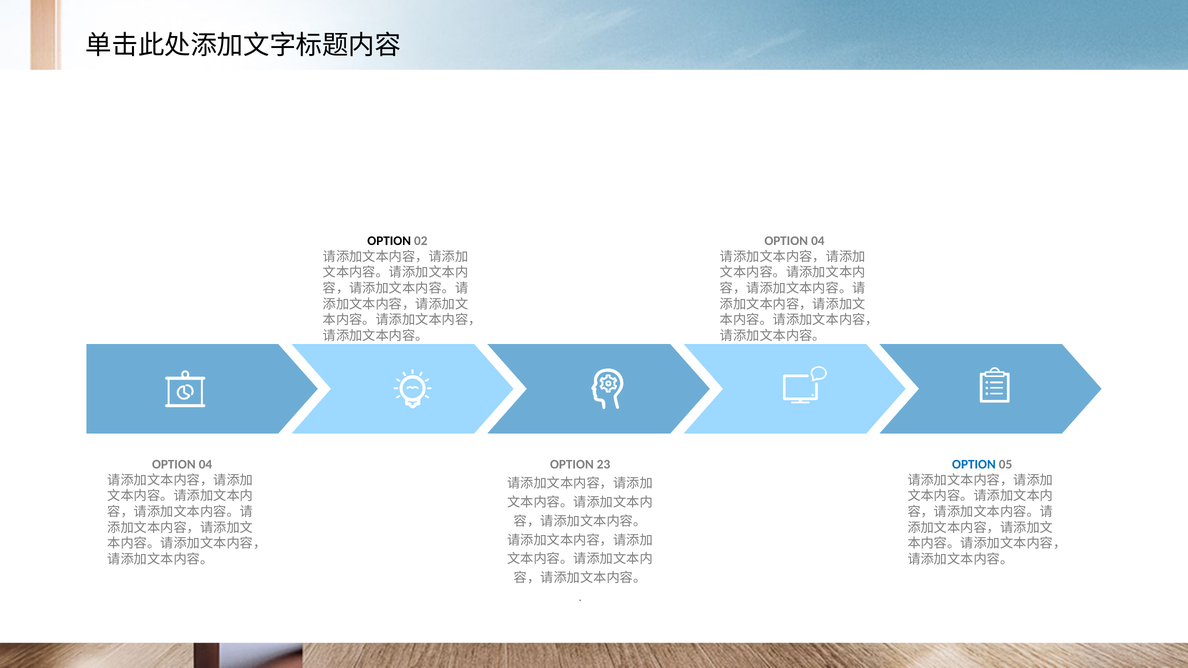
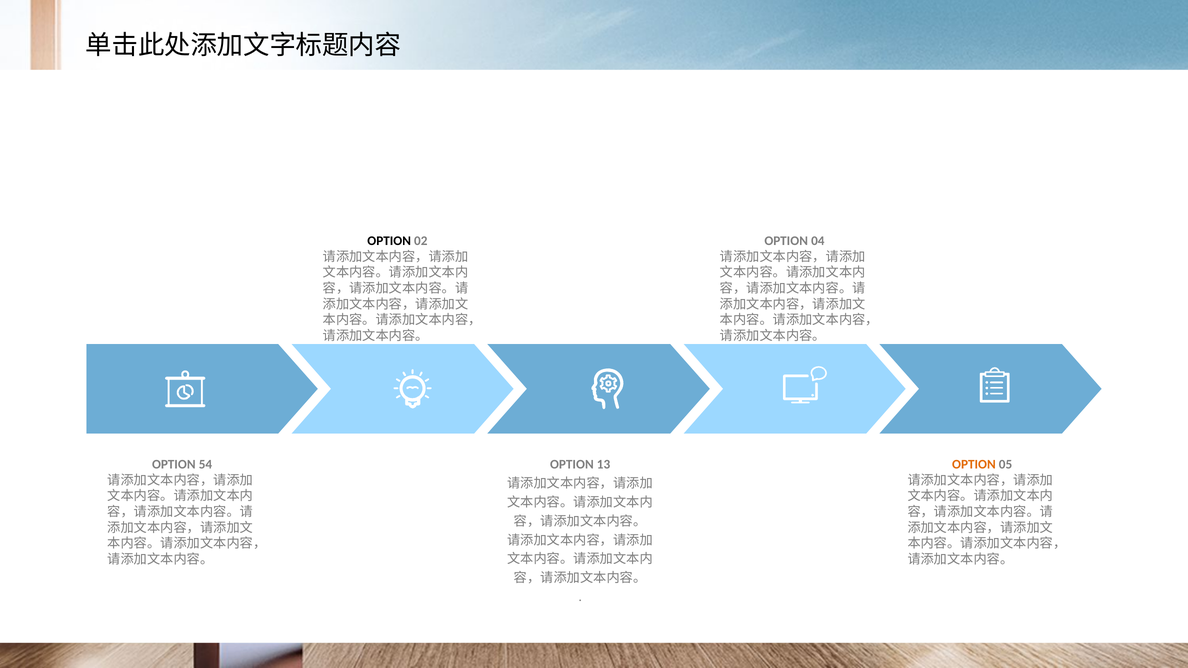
04 at (205, 465): 04 -> 54
23: 23 -> 13
OPTION at (974, 465) colour: blue -> orange
